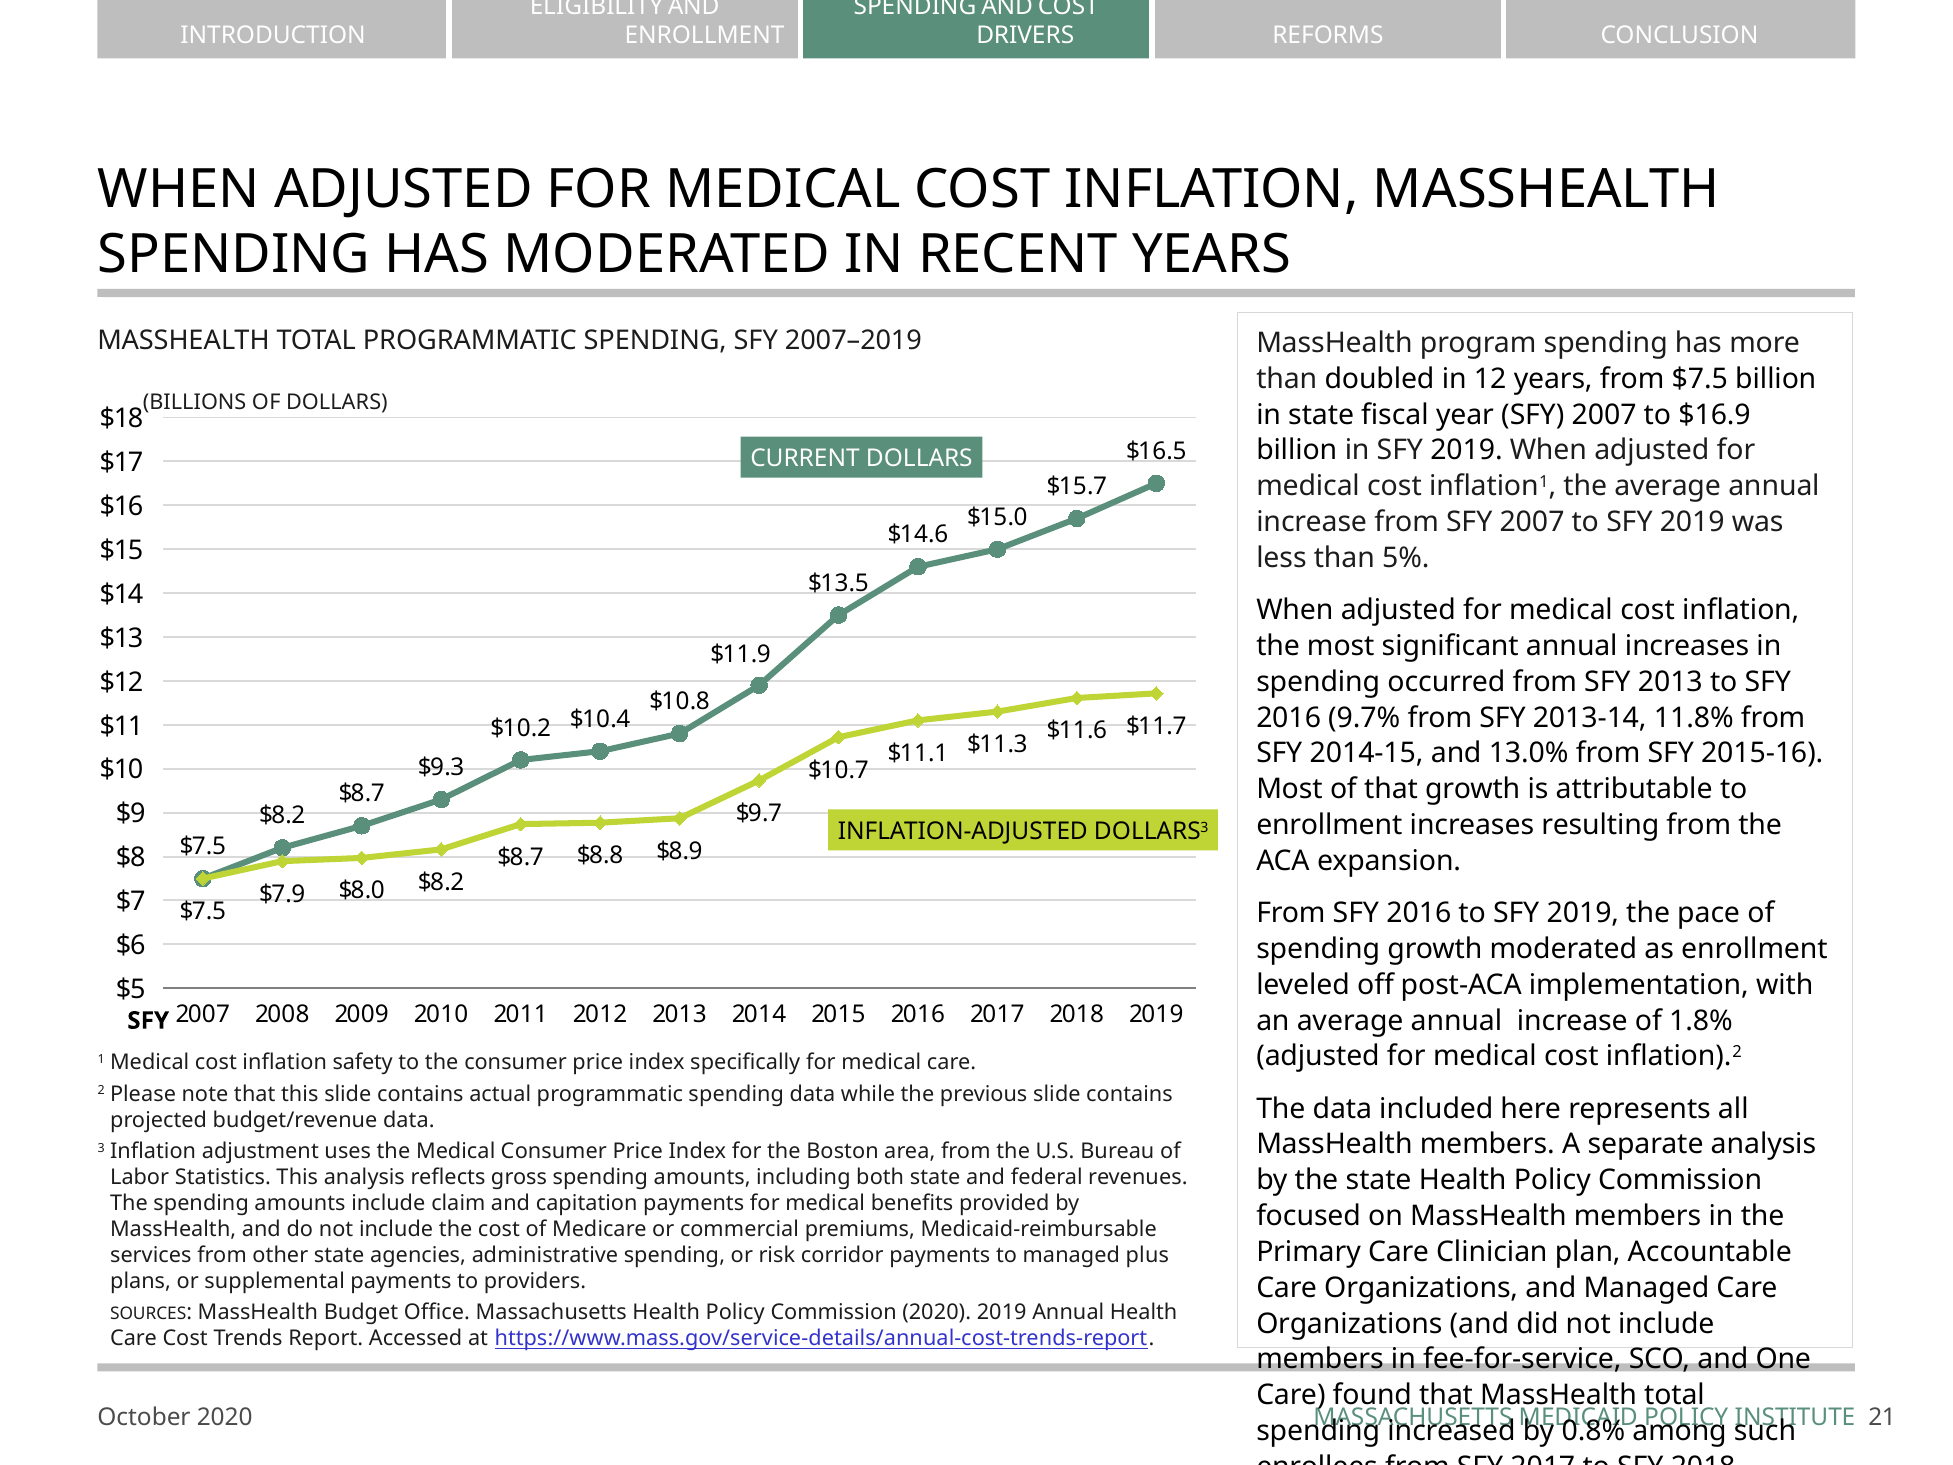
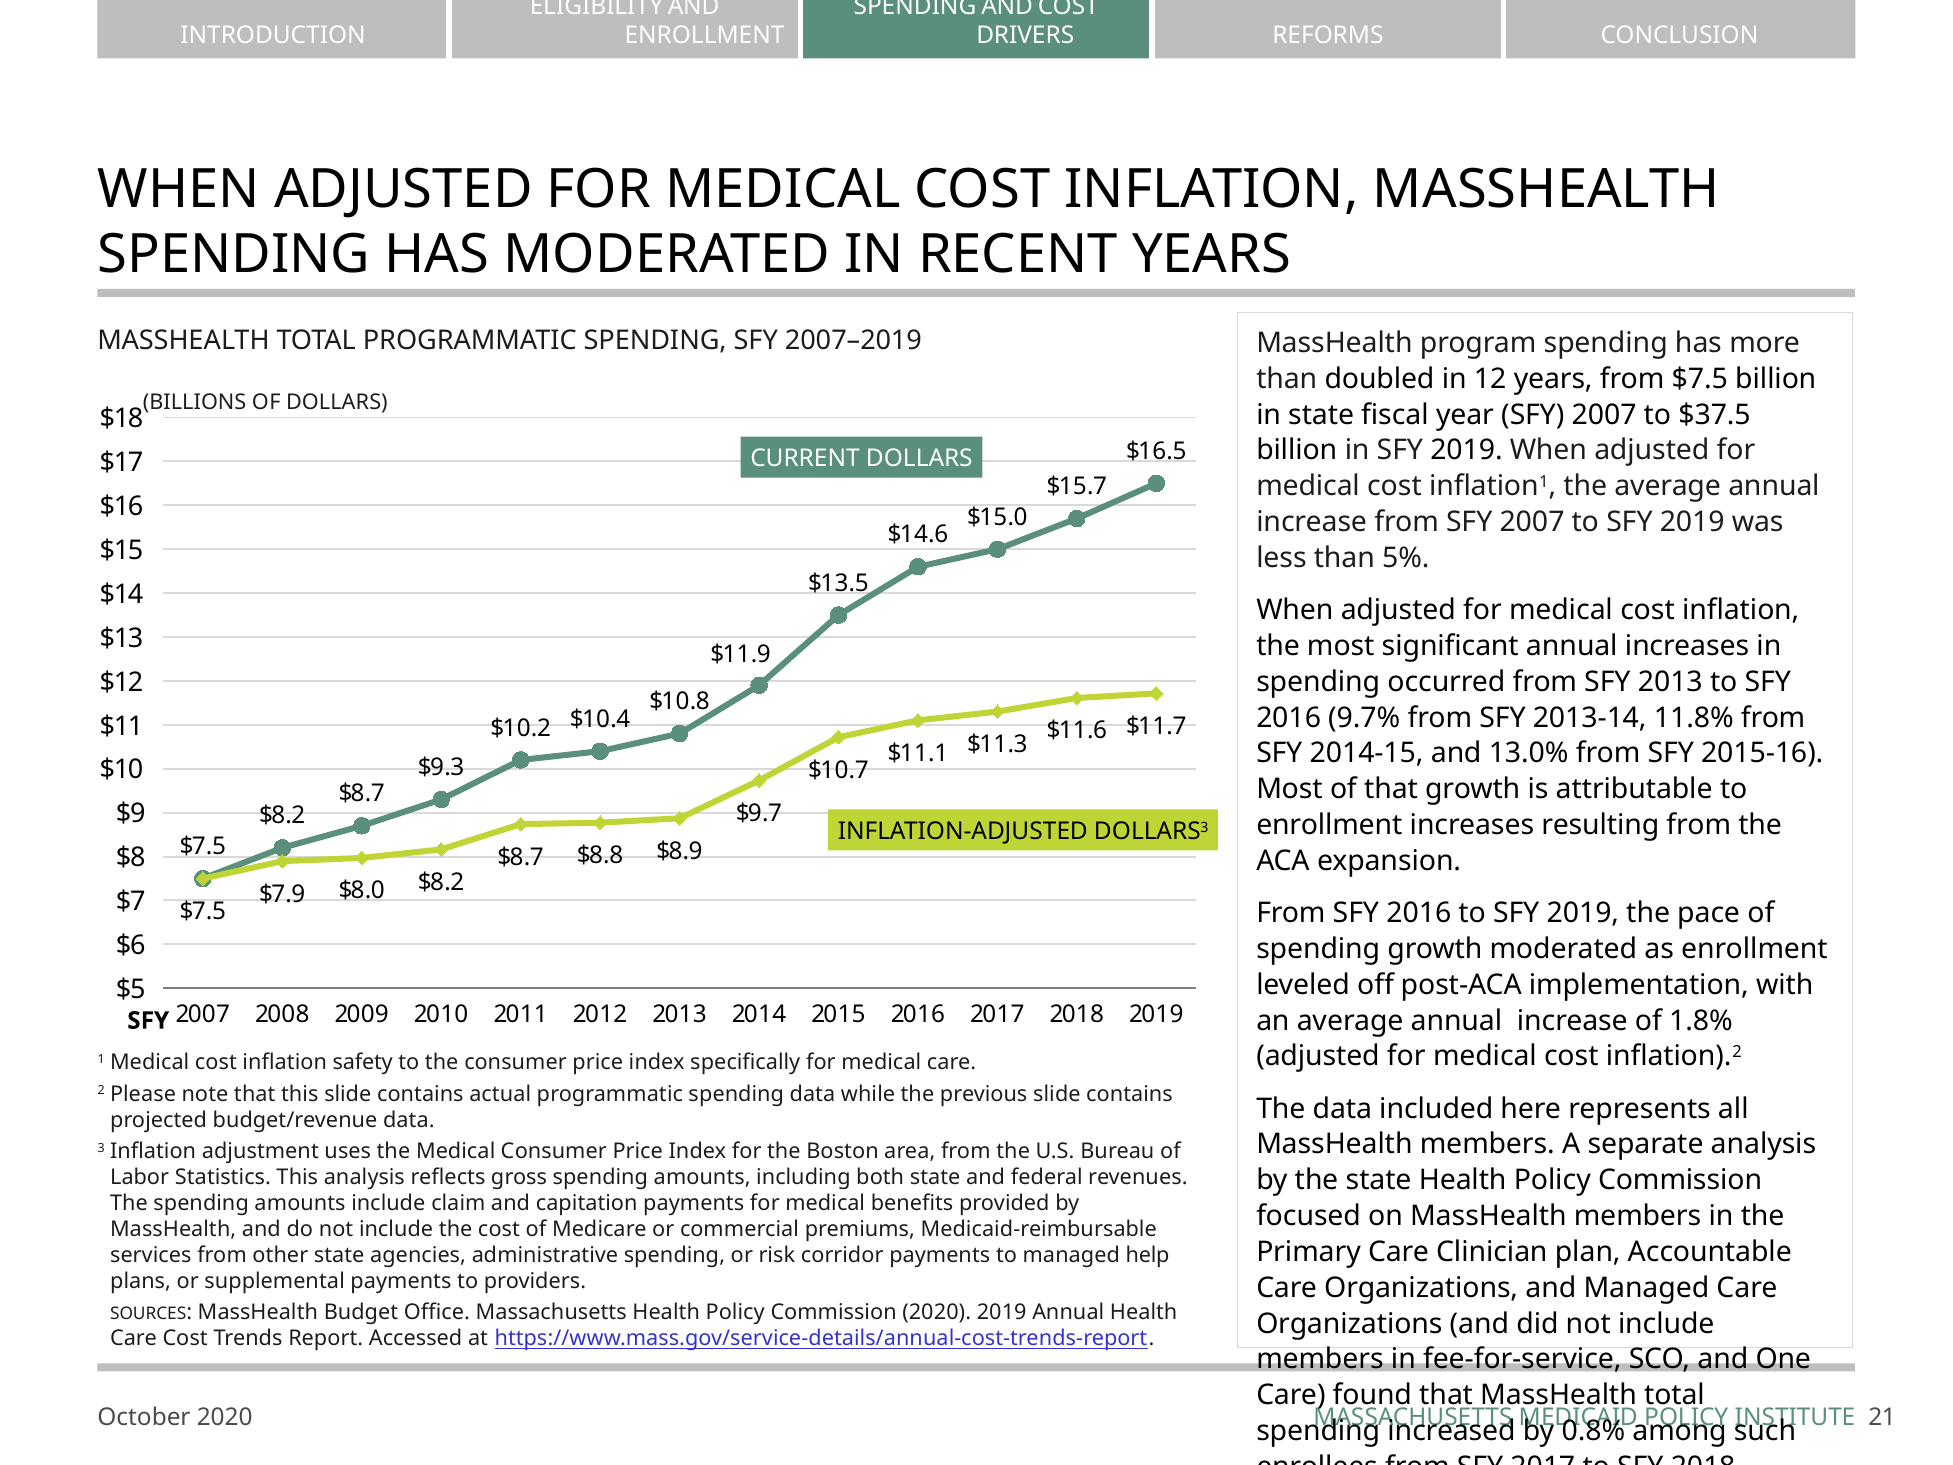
$16.9: $16.9 -> $37.5
plus: plus -> help
